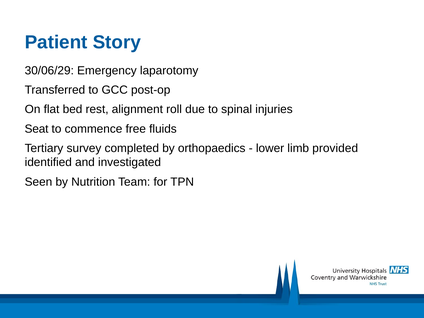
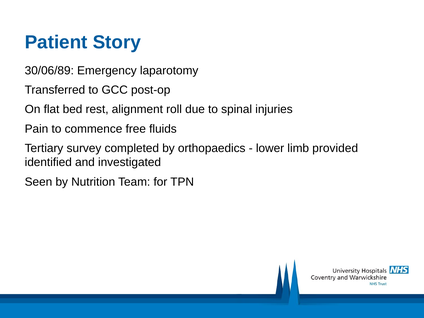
30/06/29: 30/06/29 -> 30/06/89
Seat: Seat -> Pain
